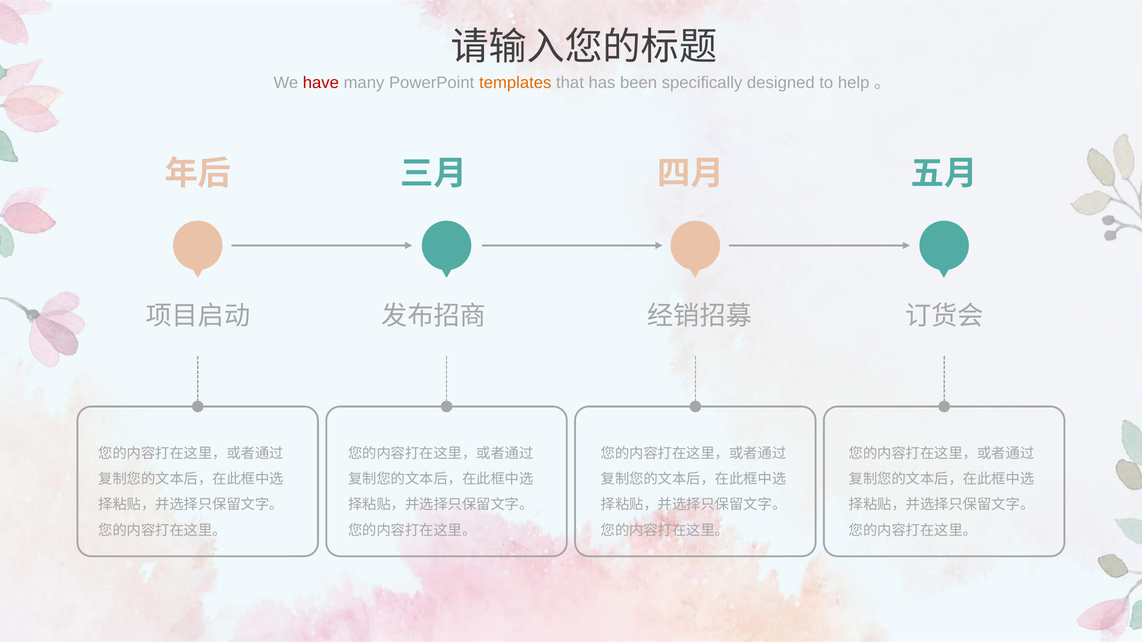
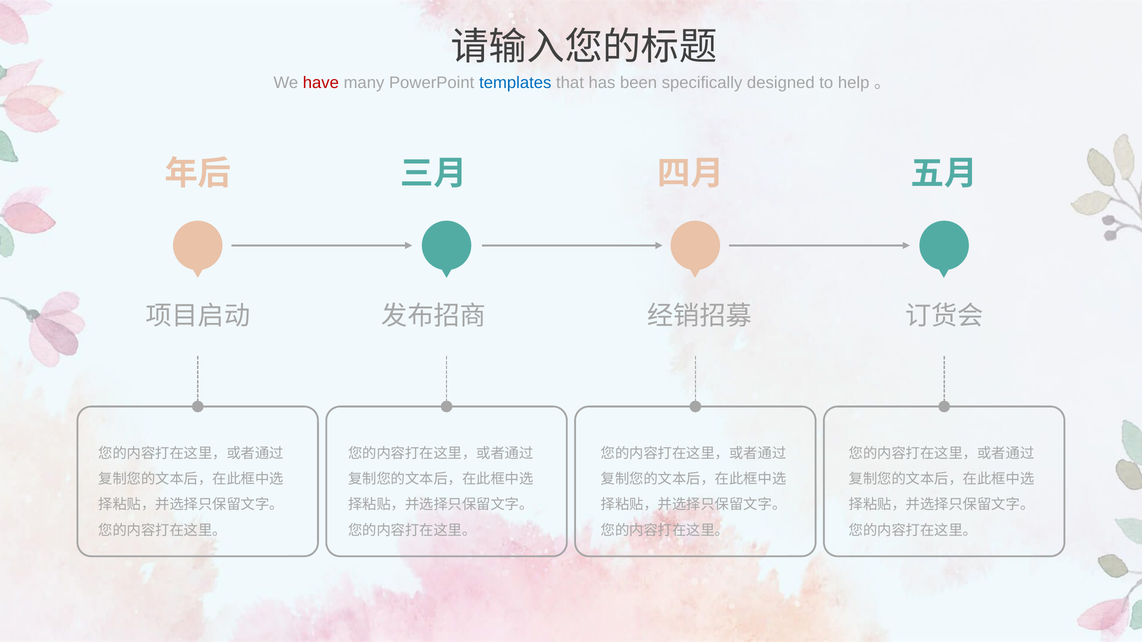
templates colour: orange -> blue
